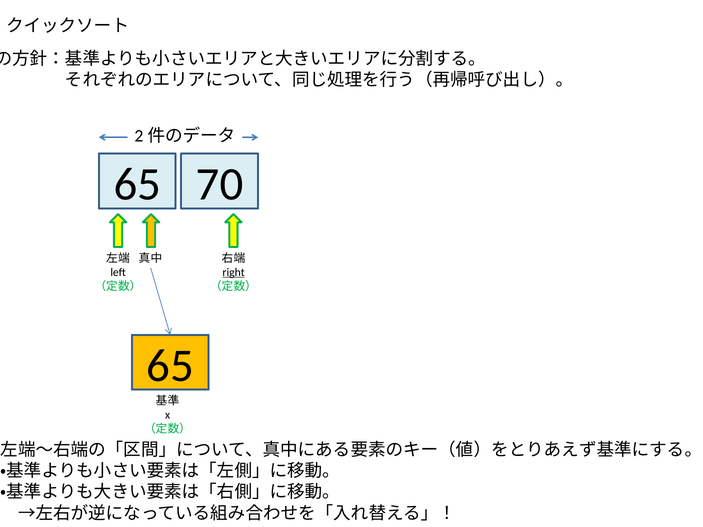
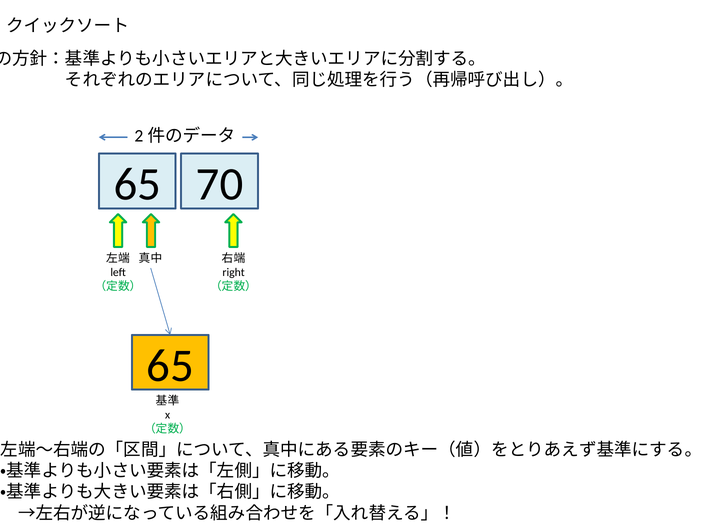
right underline: present -> none
